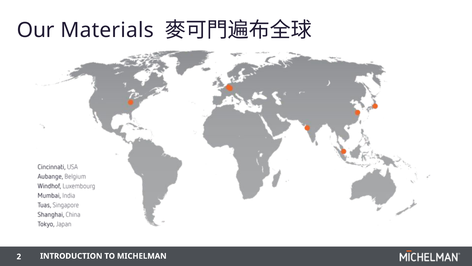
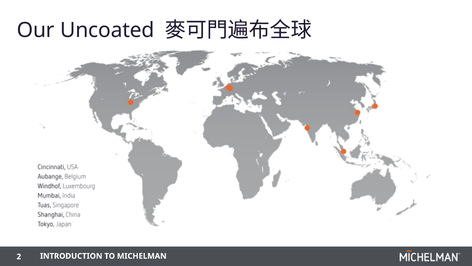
Materials: Materials -> Uncoated
